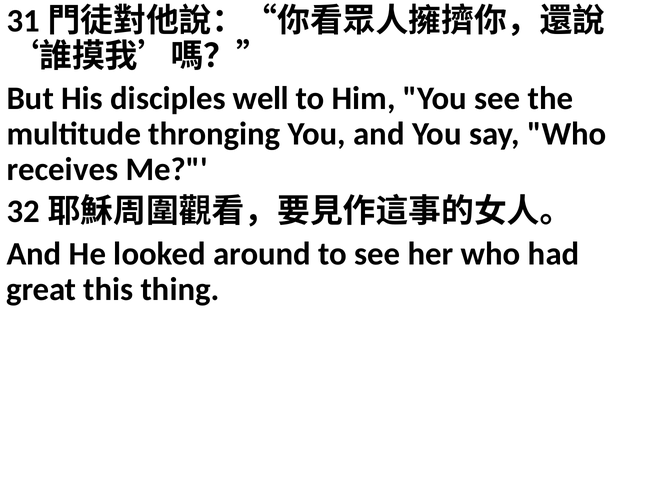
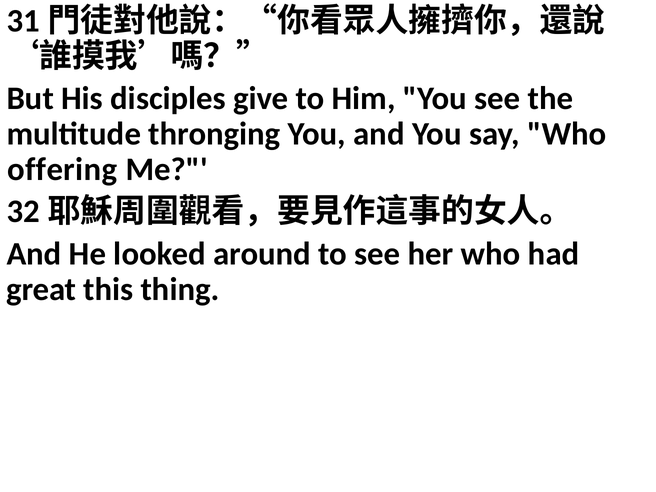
well: well -> give
receives: receives -> offering
